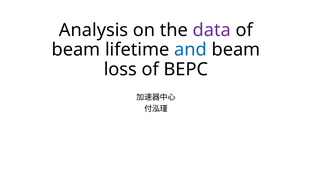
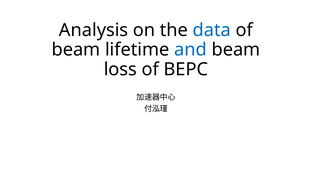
data colour: purple -> blue
